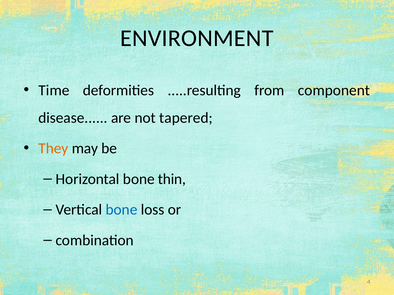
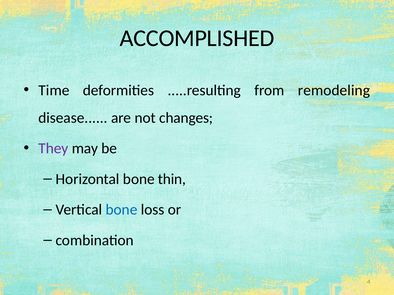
ENVIRONMENT: ENVIRONMENT -> ACCOMPLISHED
component: component -> remodeling
tapered: tapered -> changes
They colour: orange -> purple
